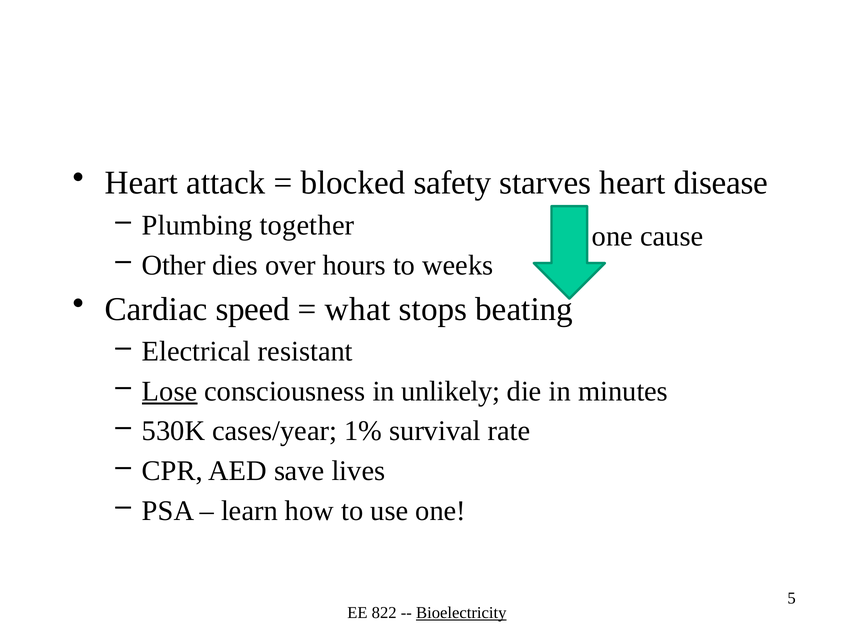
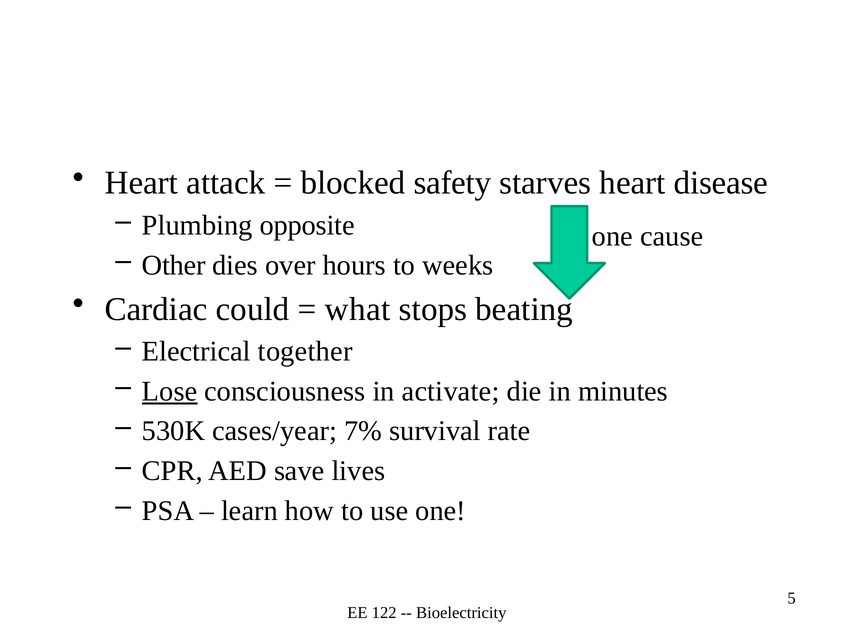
together: together -> opposite
speed: speed -> could
resistant: resistant -> together
unlikely: unlikely -> activate
1%: 1% -> 7%
822: 822 -> 122
Bioelectricity underline: present -> none
